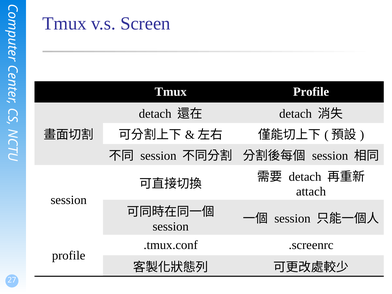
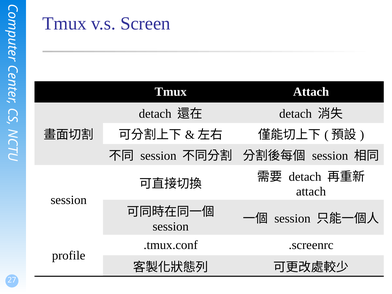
Tmux Profile: Profile -> Attach
